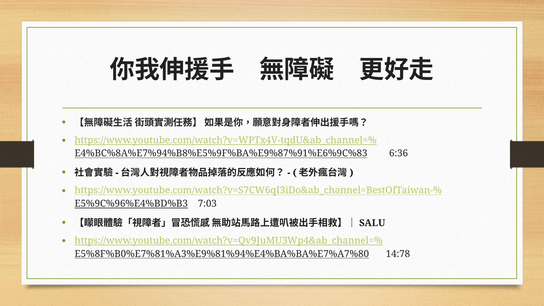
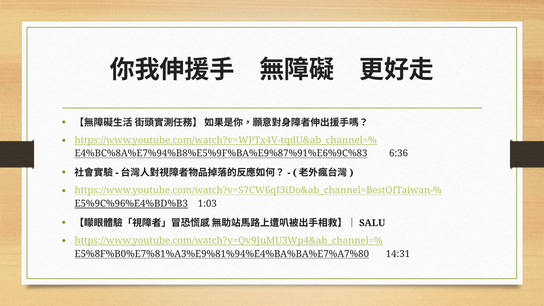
7:03: 7:03 -> 1:03
14:78: 14:78 -> 14:31
